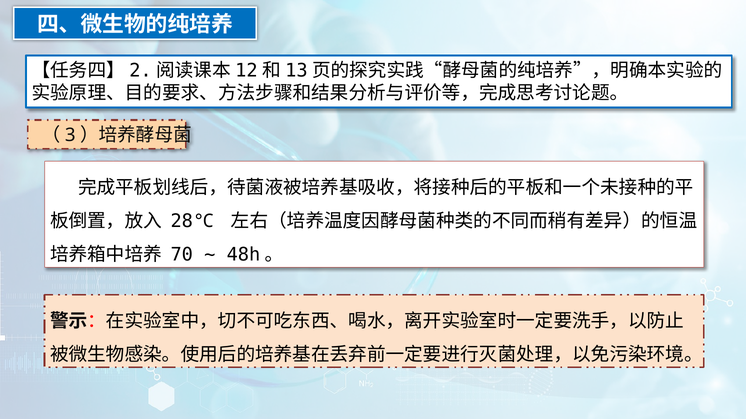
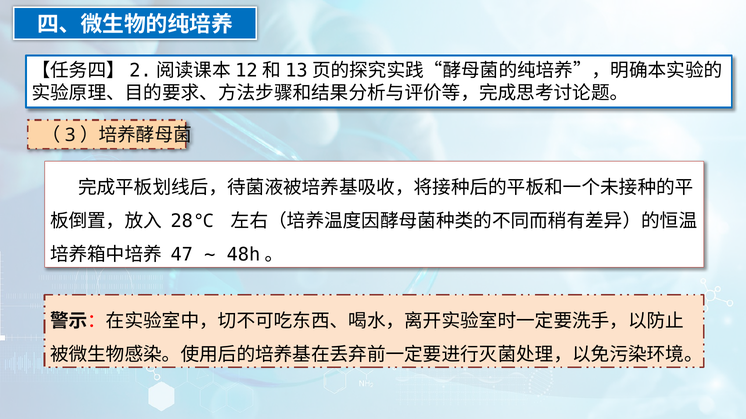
70: 70 -> 47
